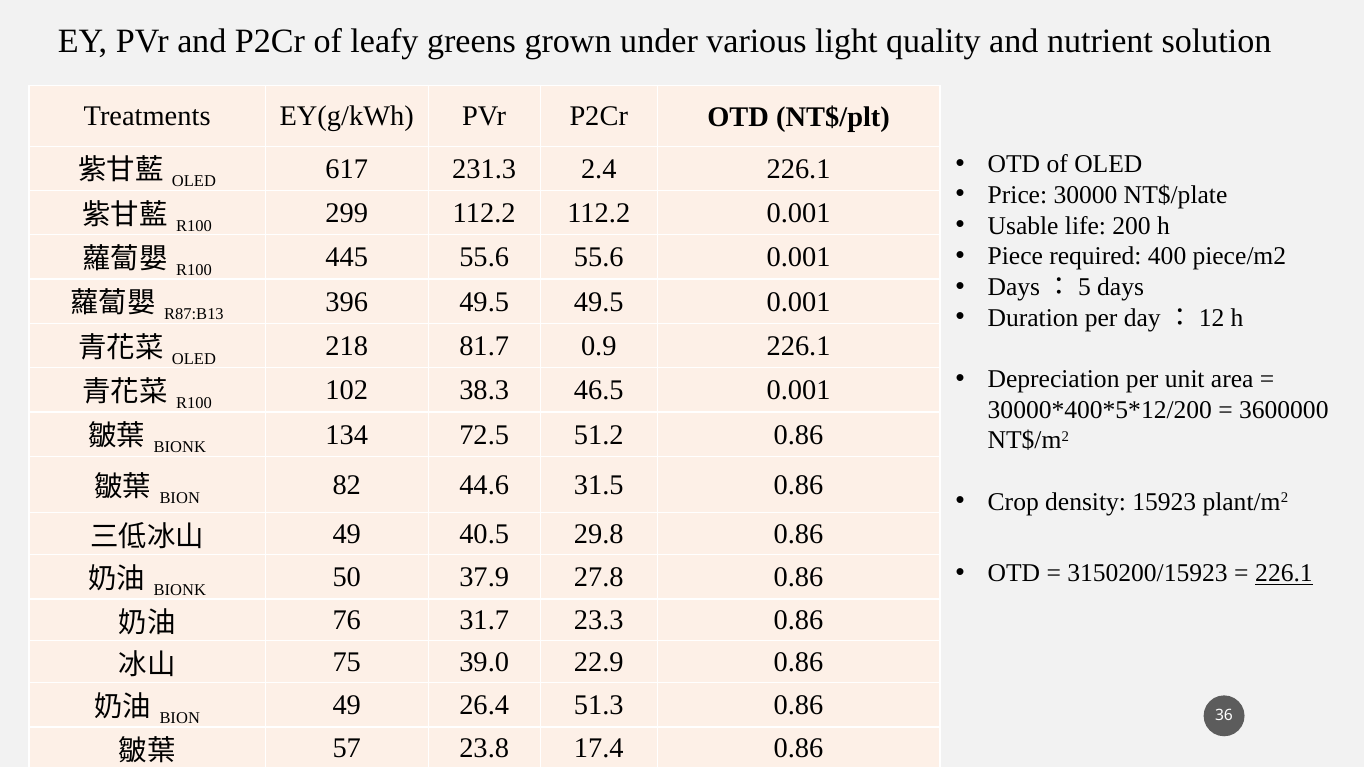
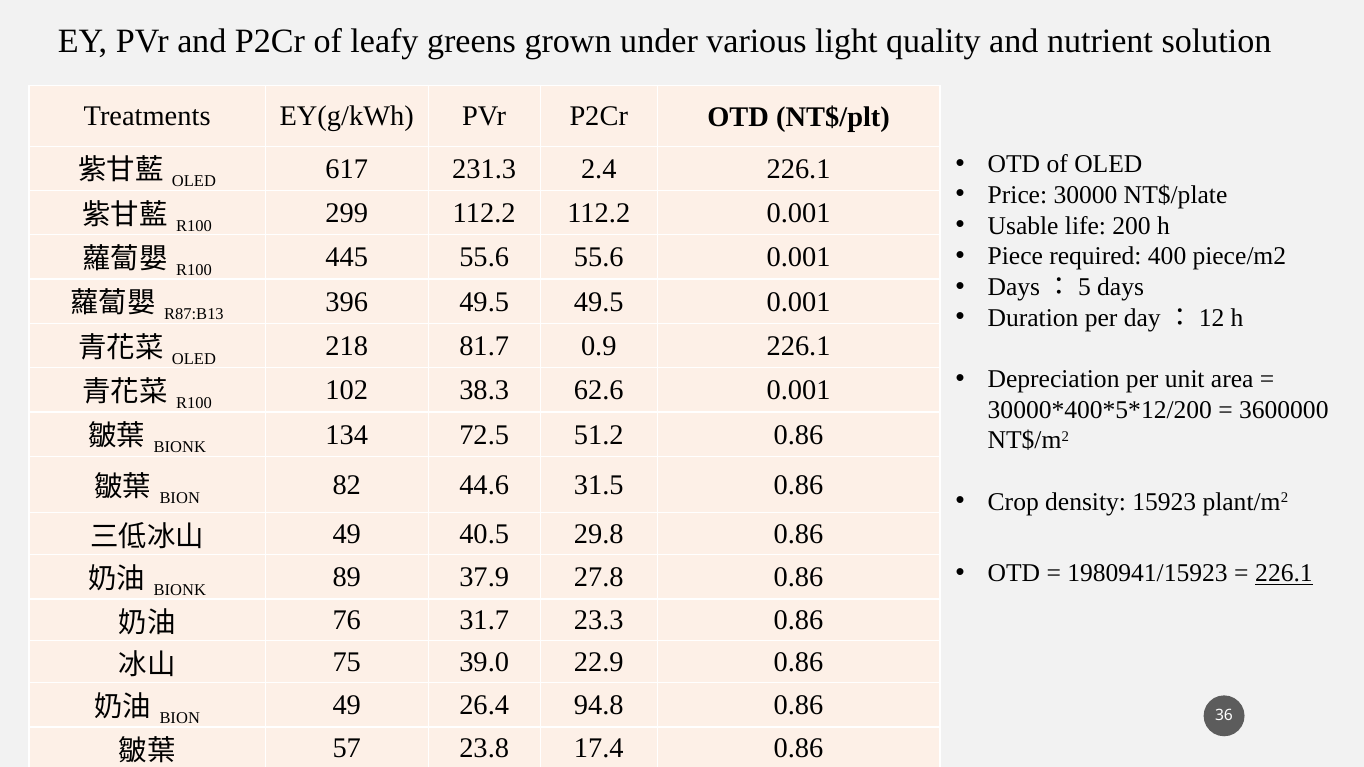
46.5: 46.5 -> 62.6
3150200/15923: 3150200/15923 -> 1980941/15923
50: 50 -> 89
51.3: 51.3 -> 94.8
